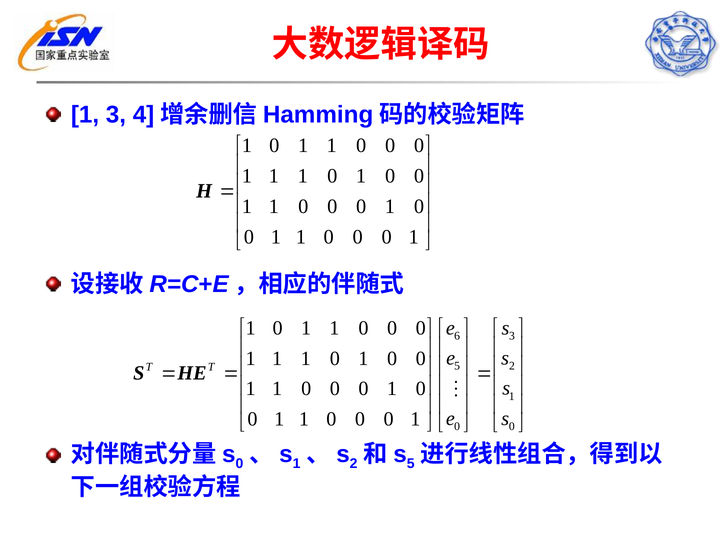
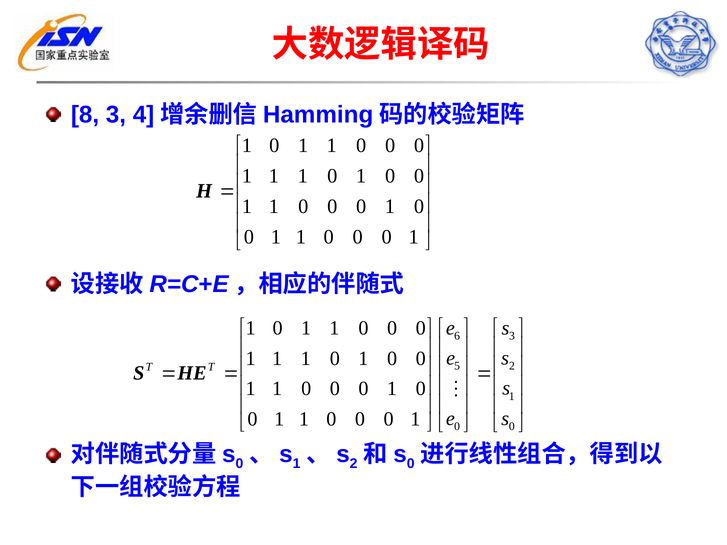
1 at (85, 115): 1 -> 8
5 at (411, 464): 5 -> 0
